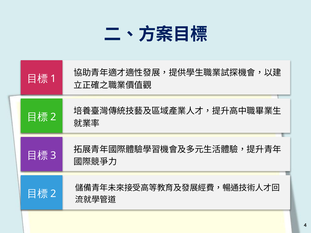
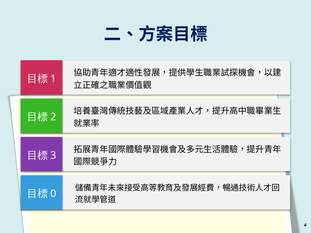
2 at (53, 194): 2 -> 0
